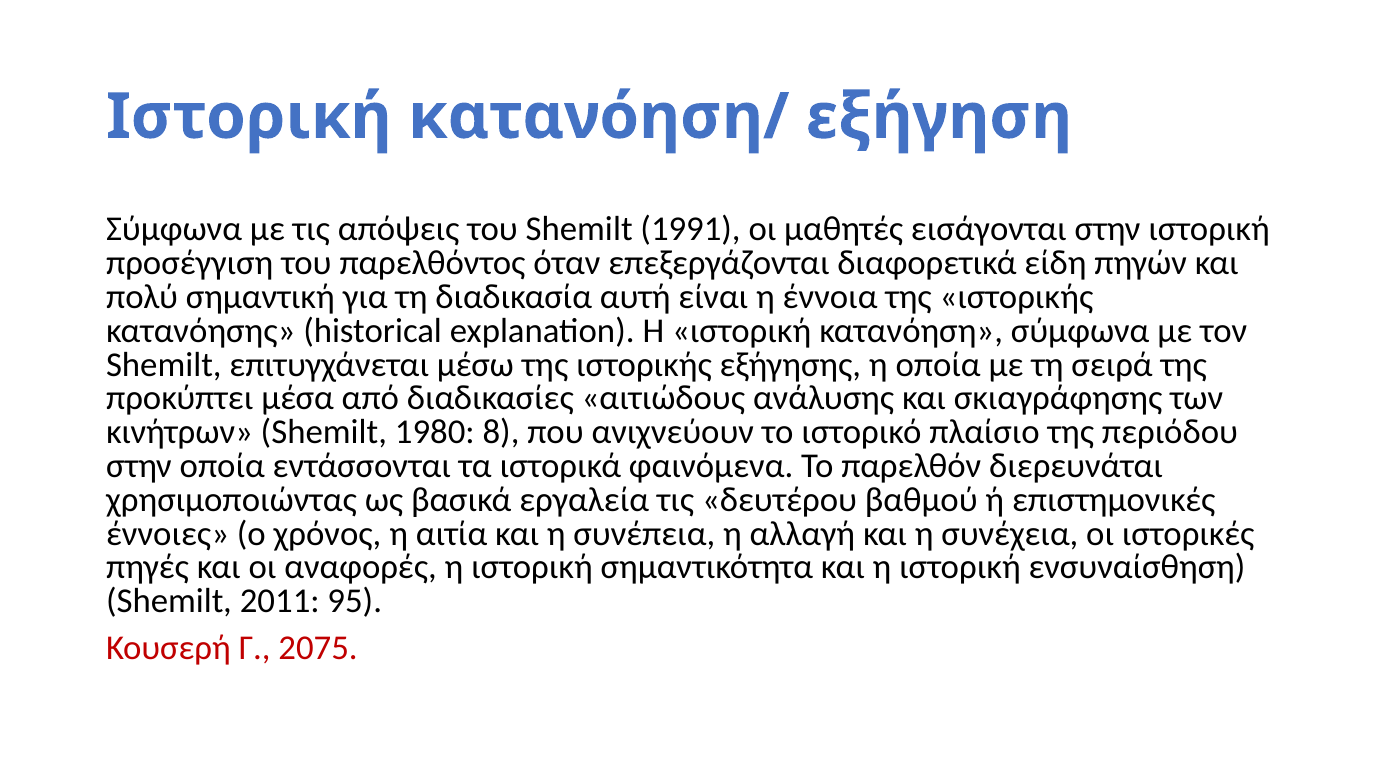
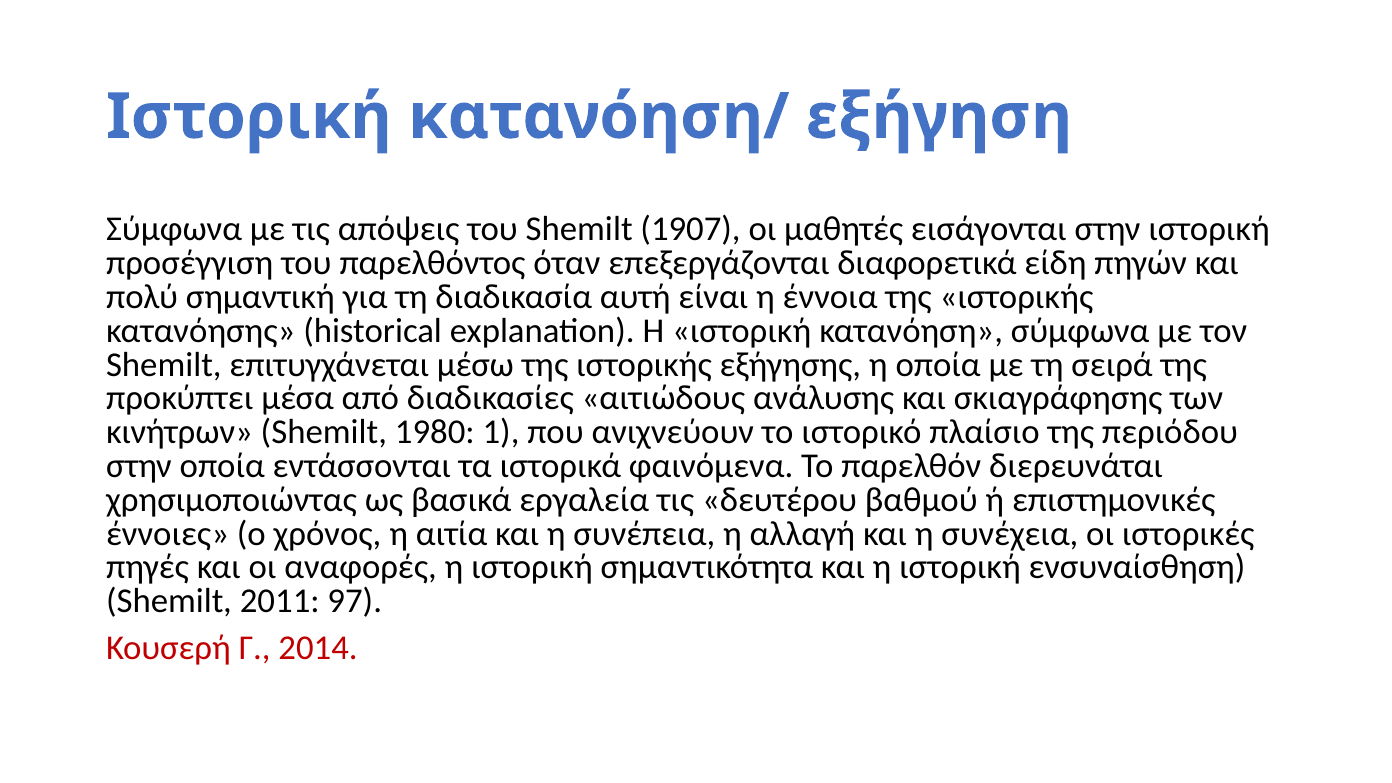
1991: 1991 -> 1907
8: 8 -> 1
95: 95 -> 97
2075: 2075 -> 2014
